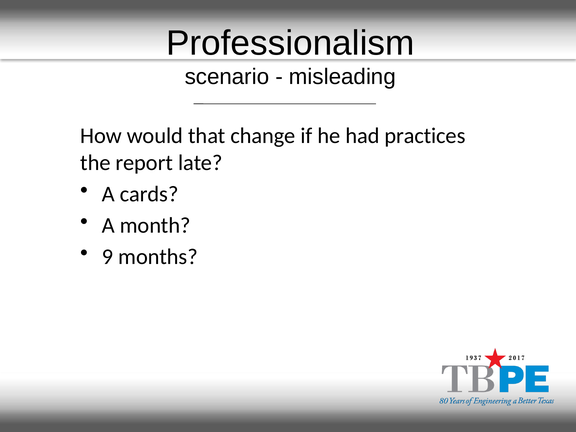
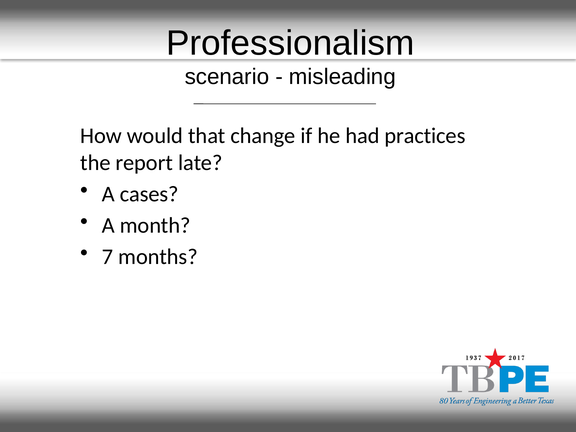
cards: cards -> cases
9: 9 -> 7
